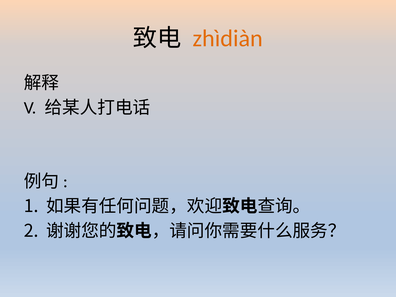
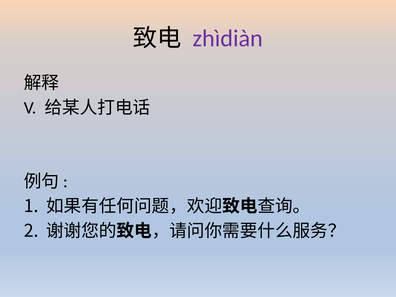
zhìdiàn colour: orange -> purple
